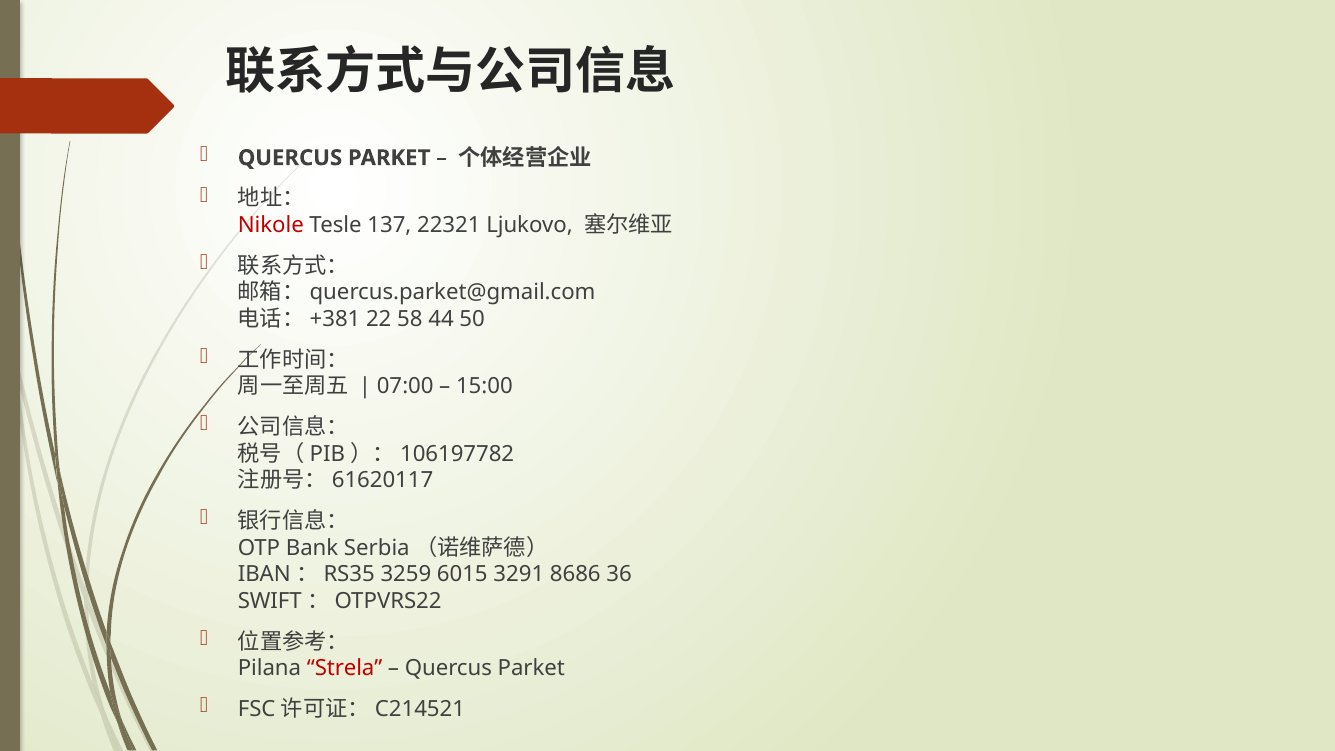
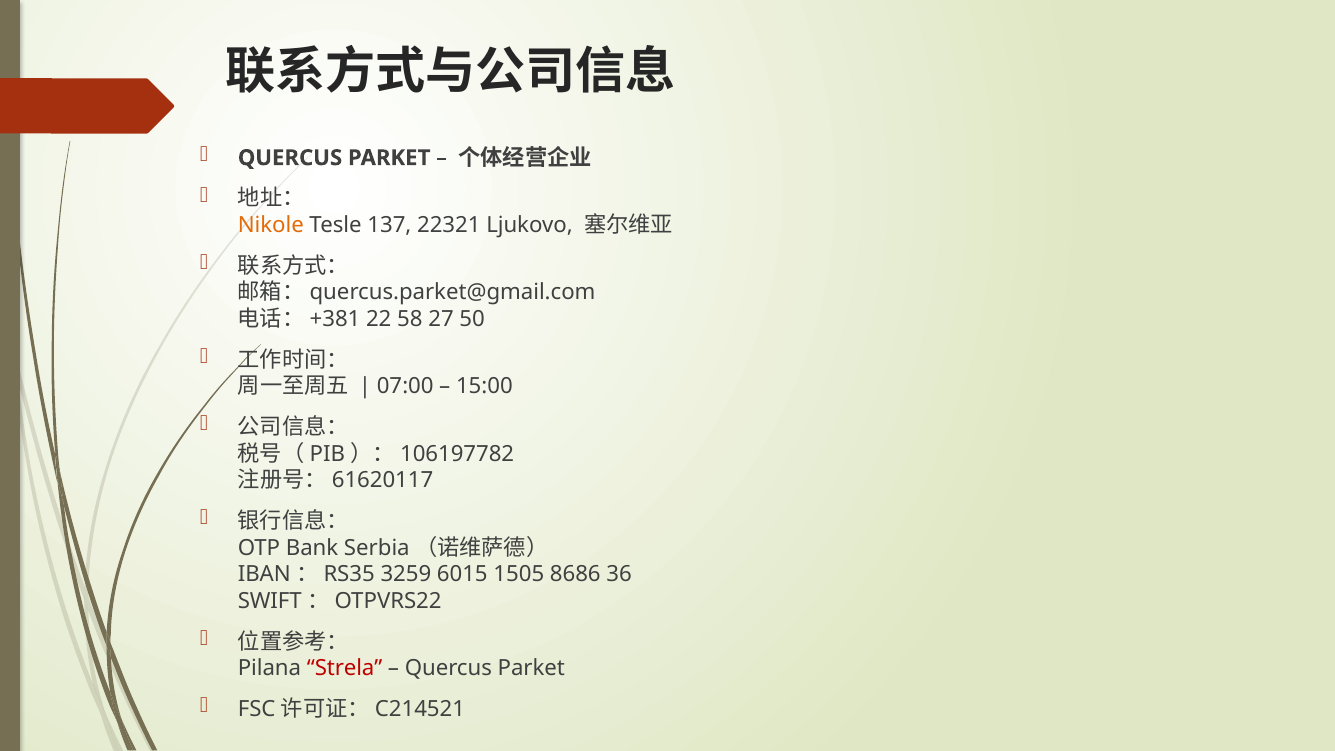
Nikole colour: red -> orange
44: 44 -> 27
3291: 3291 -> 1505
